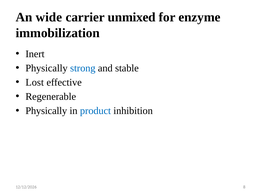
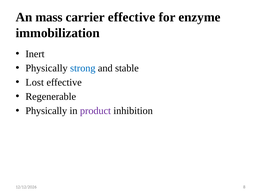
wide: wide -> mass
carrier unmixed: unmixed -> effective
product colour: blue -> purple
